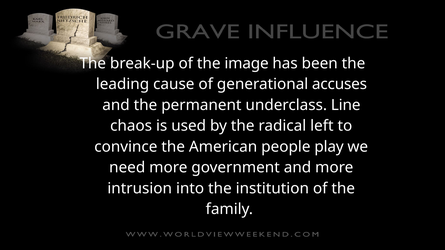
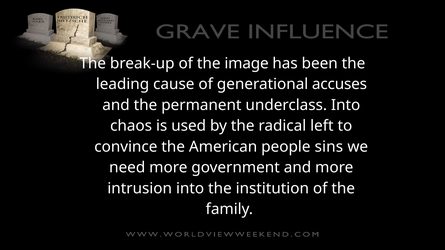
underclass Line: Line -> Into
play: play -> sins
